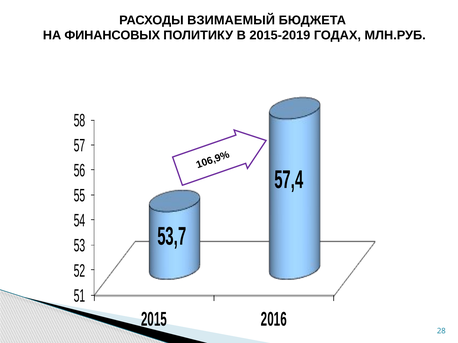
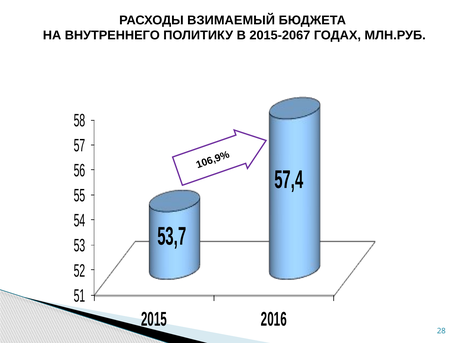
ФИНАНСОВЫХ: ФИНАНСОВЫХ -> ВНУТРЕННЕГО
2015-2019: 2015-2019 -> 2015-2067
